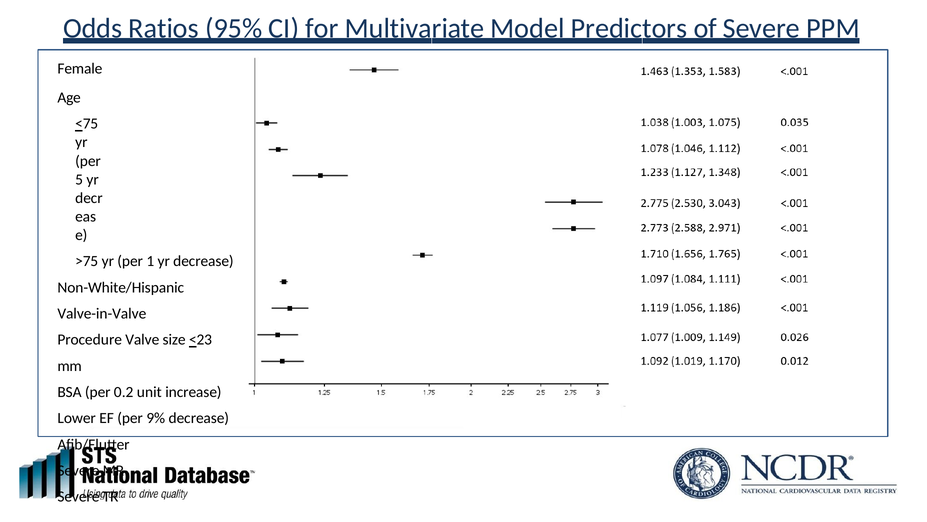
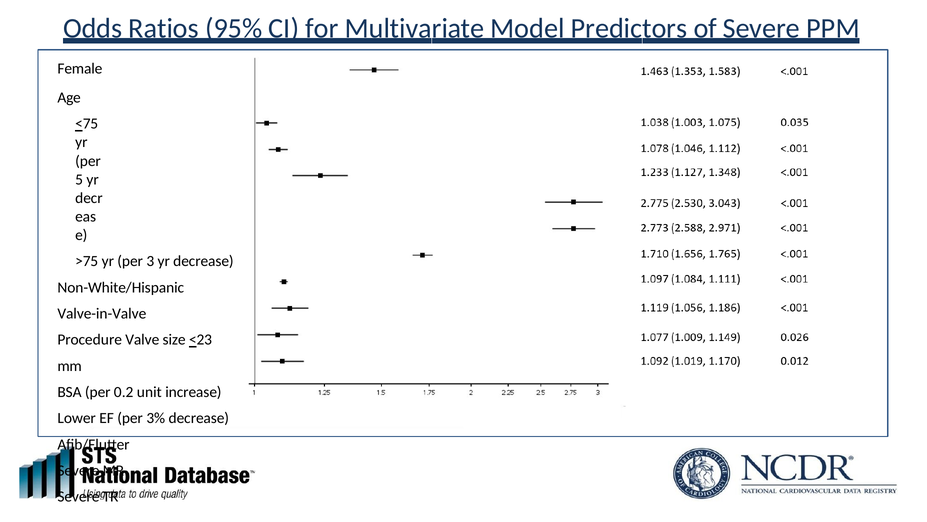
1: 1 -> 3
9%: 9% -> 3%
